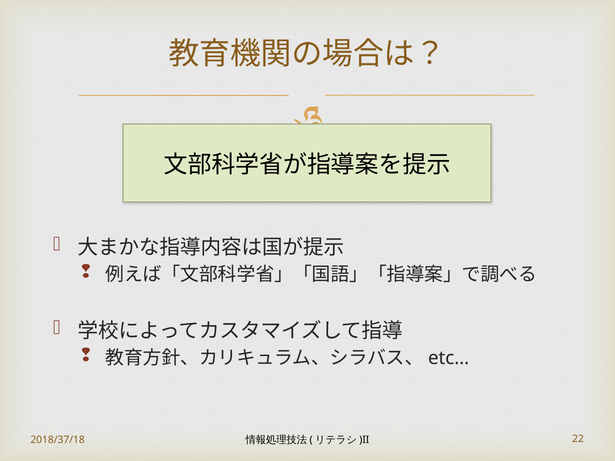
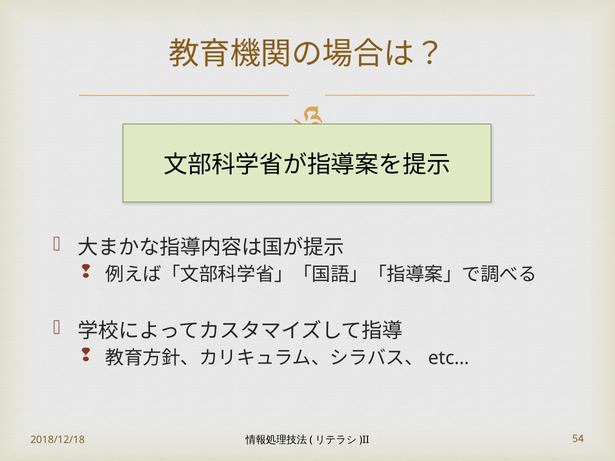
2018/37/18: 2018/37/18 -> 2018/12/18
22: 22 -> 54
